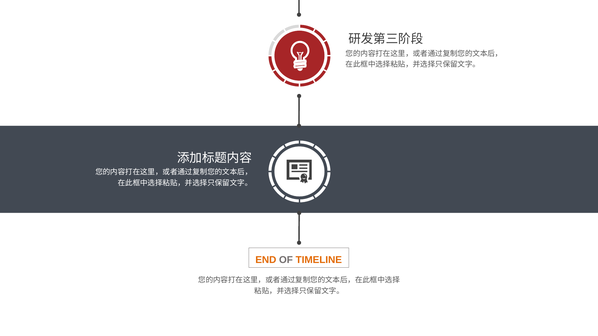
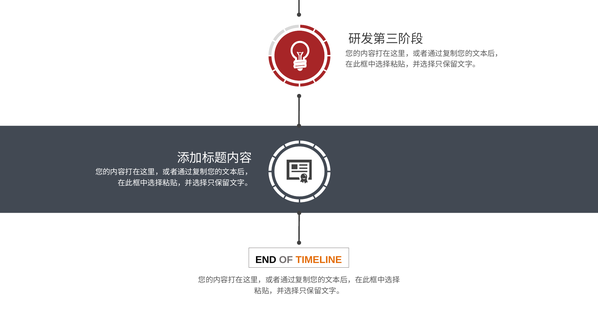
END colour: orange -> black
